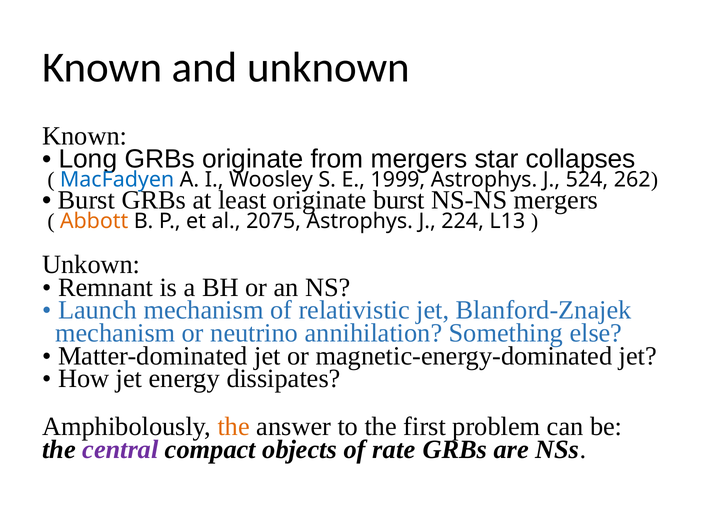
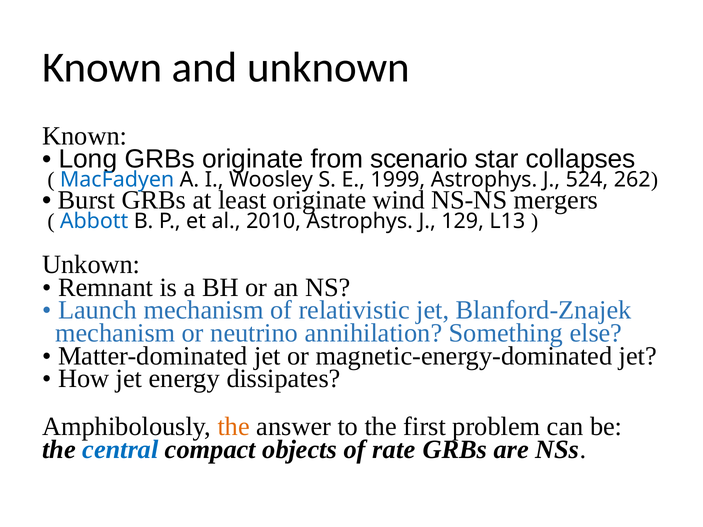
from mergers: mergers -> scenario
originate burst: burst -> wind
Abbott colour: orange -> blue
2075: 2075 -> 2010
224: 224 -> 129
central colour: purple -> blue
